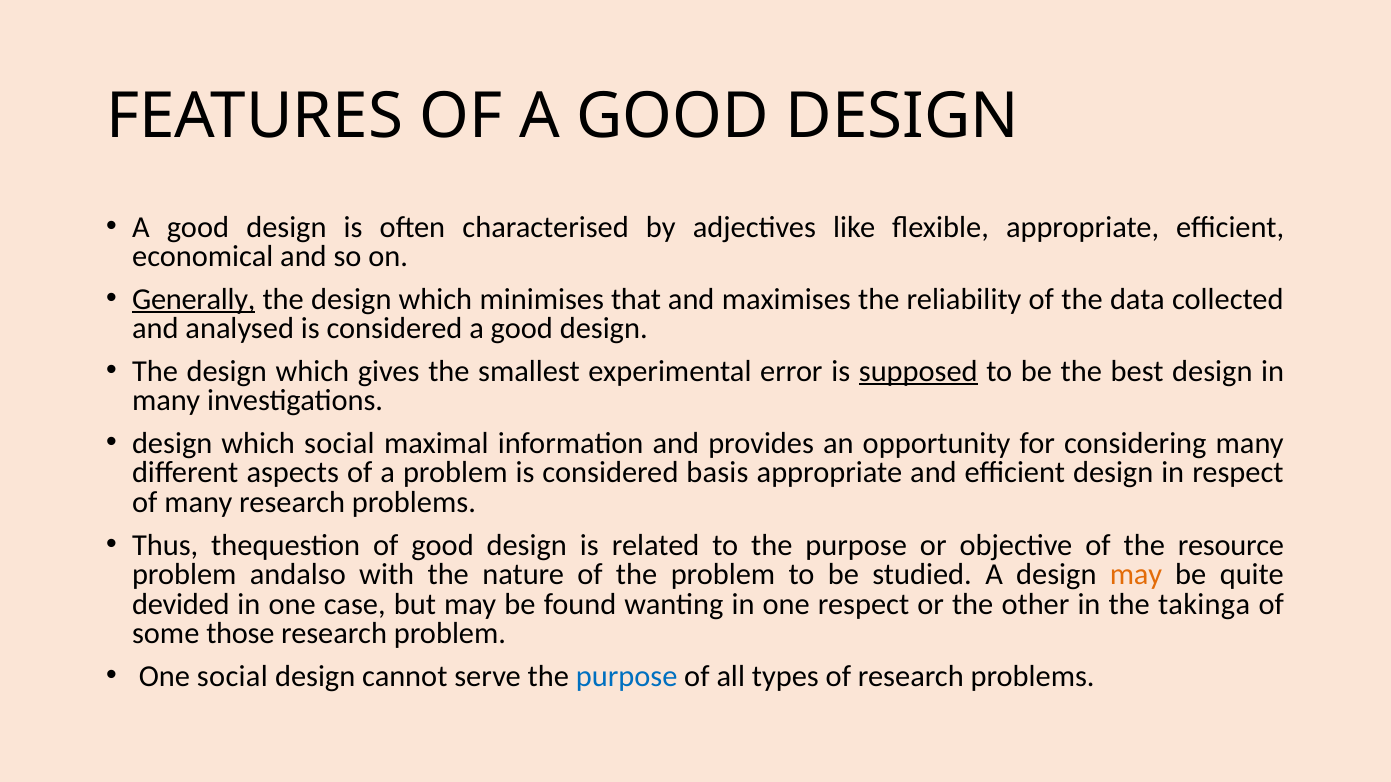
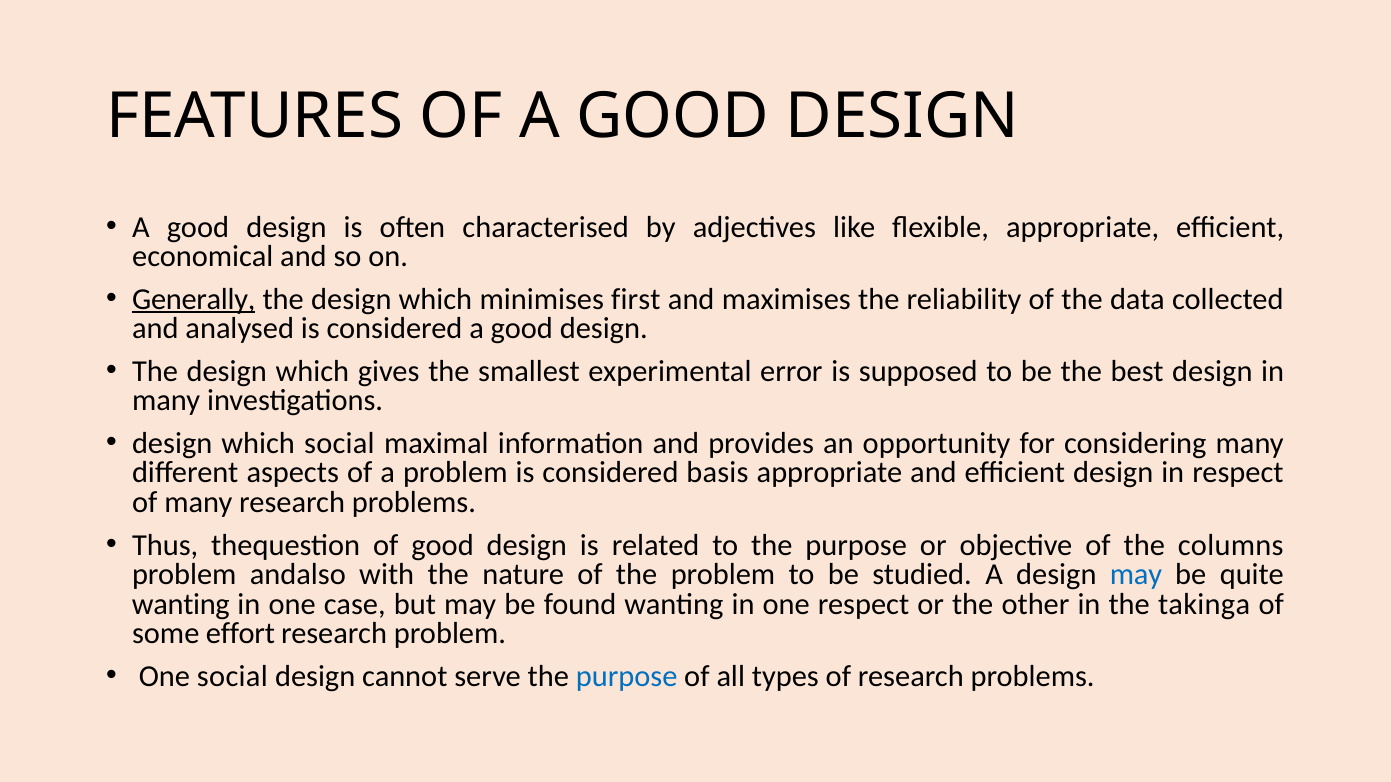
that: that -> first
supposed underline: present -> none
resource: resource -> columns
may at (1136, 575) colour: orange -> blue
devided at (181, 604): devided -> wanting
those: those -> effort
